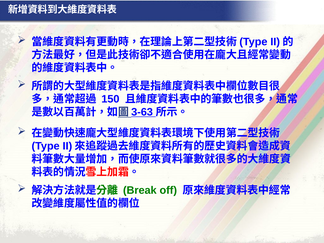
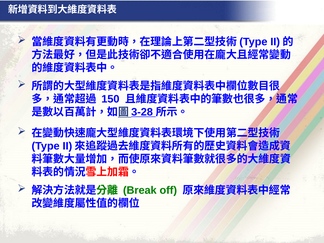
3-63: 3-63 -> 3-28
